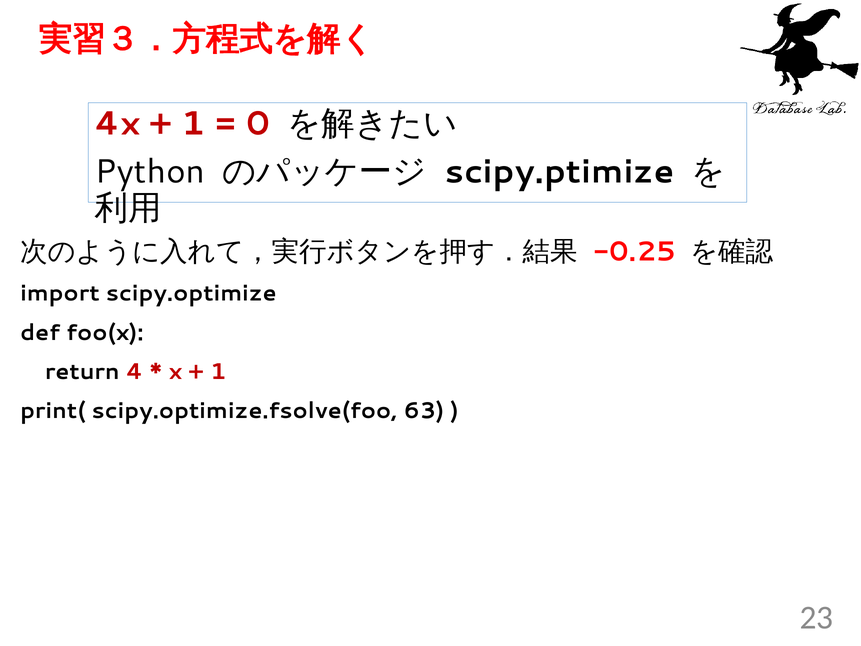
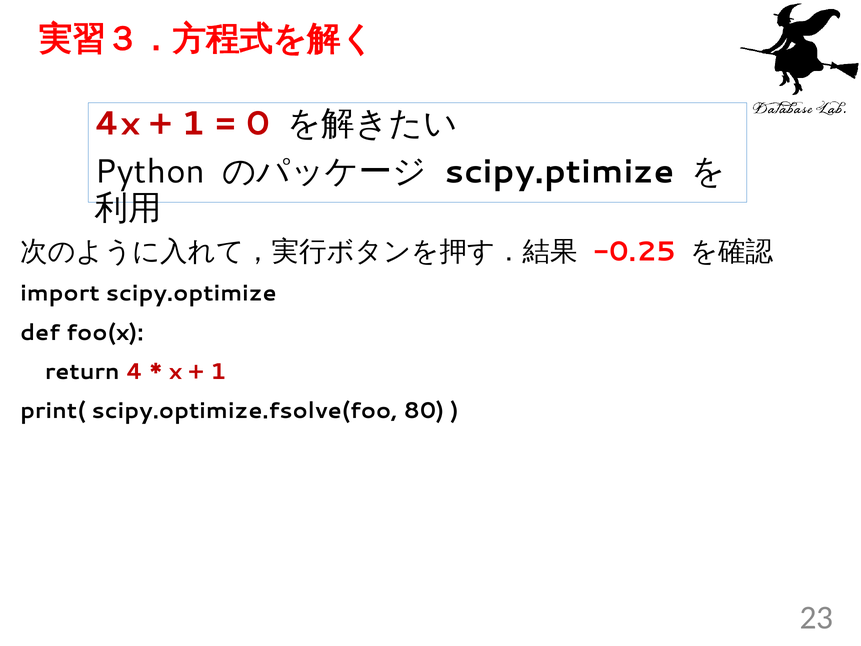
63: 63 -> 80
